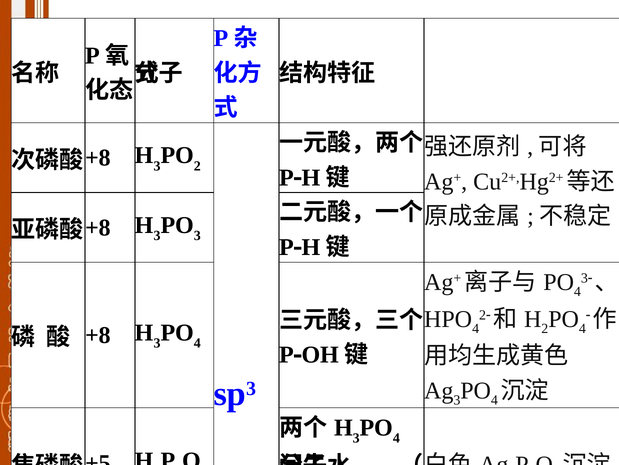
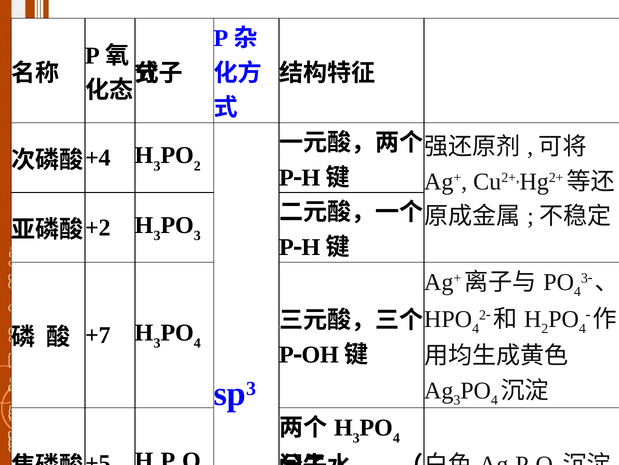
+8 at (98, 158): +8 -> +4
+8 at (98, 227): +8 -> +2
+8 at (98, 335): +8 -> +7
